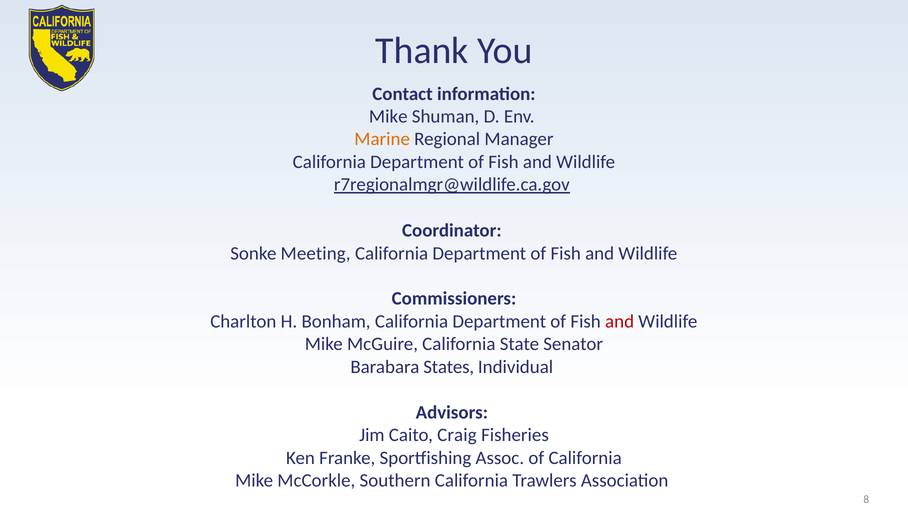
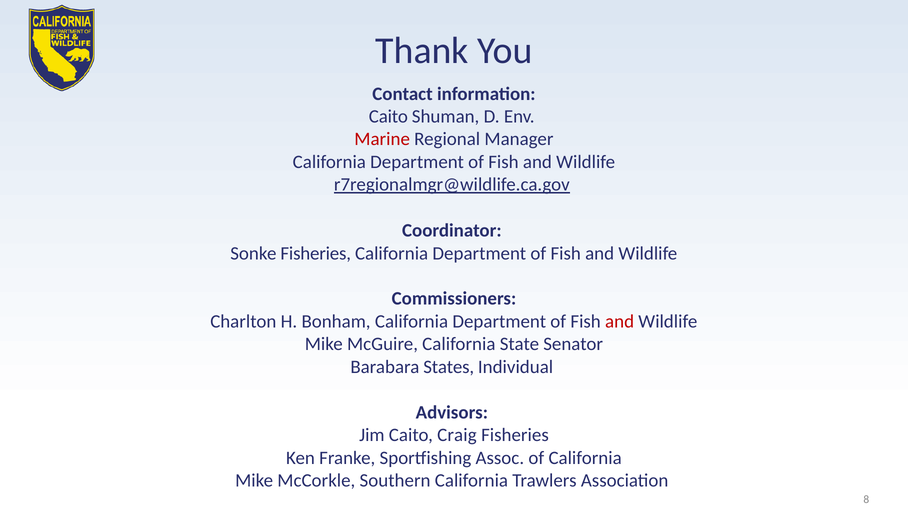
Mike at (388, 116): Mike -> Caito
Marine colour: orange -> red
Sonke Meeting: Meeting -> Fisheries
